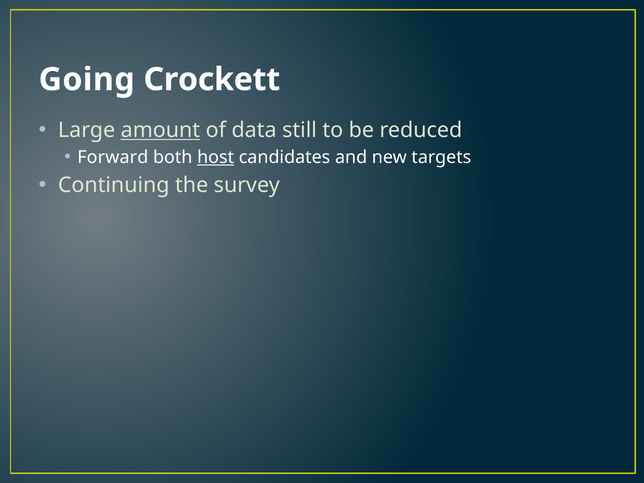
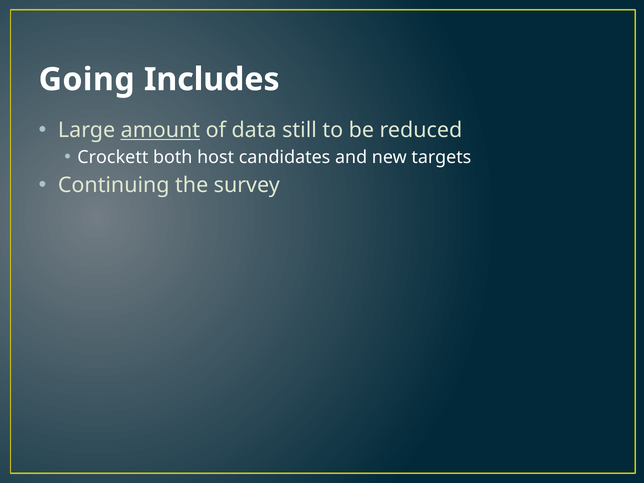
Crockett: Crockett -> Includes
Forward: Forward -> Crockett
host underline: present -> none
